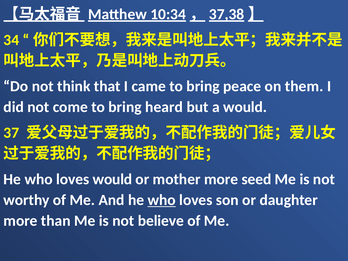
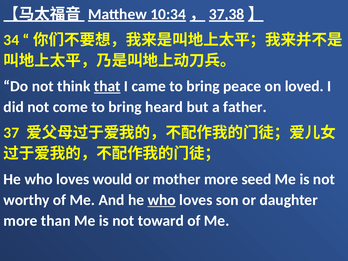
that underline: none -> present
them: them -> loved
a would: would -> father
believe: believe -> toward
